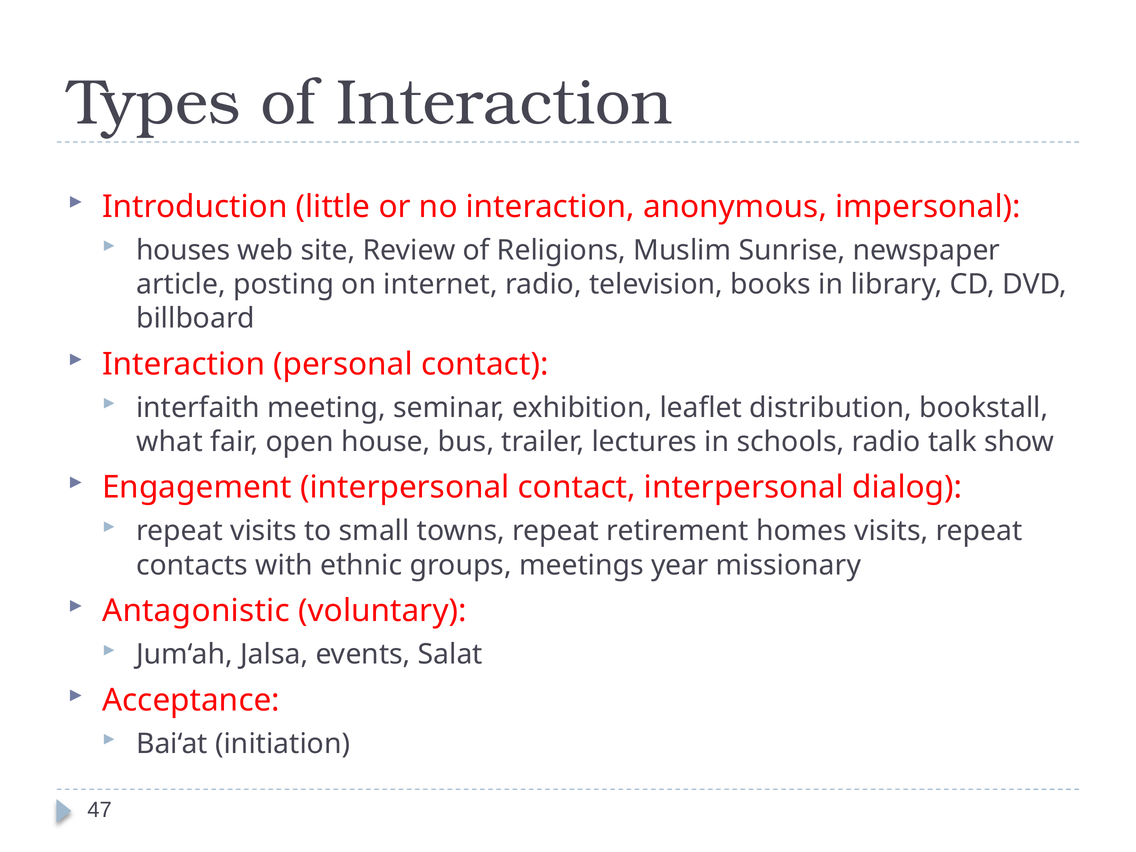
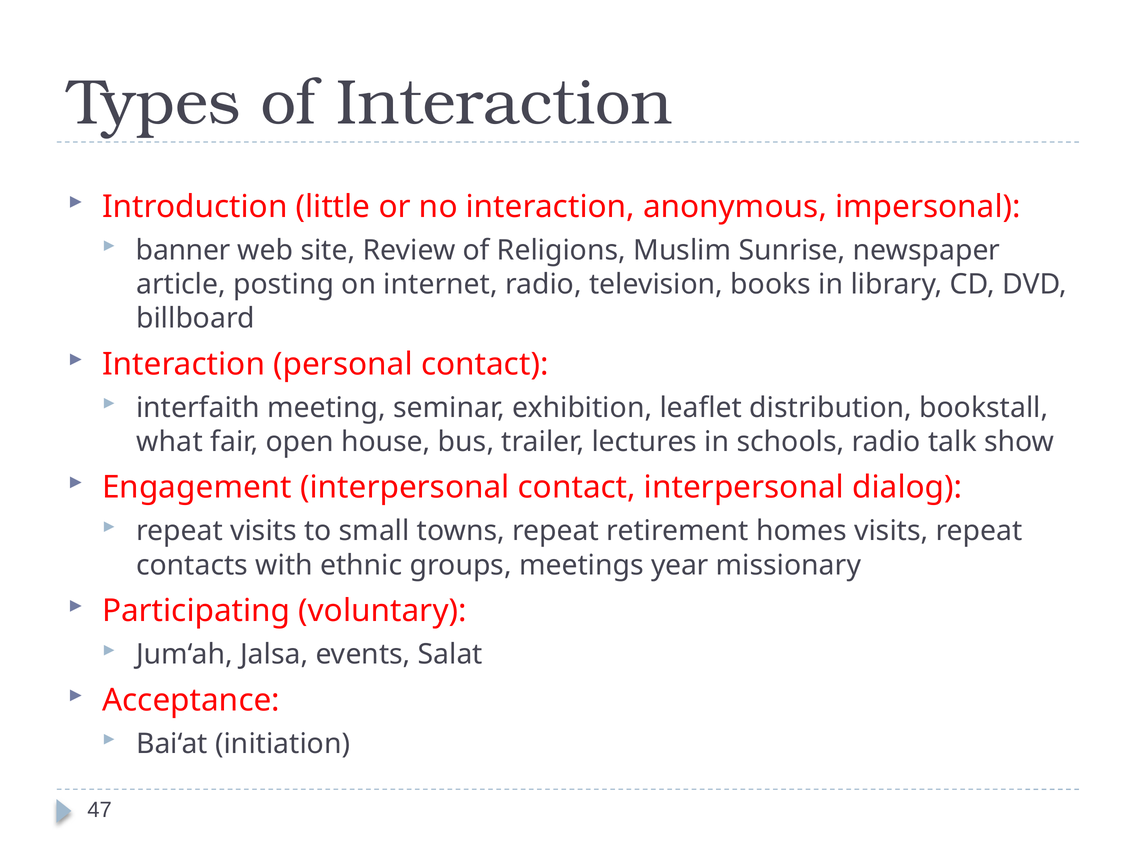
houses: houses -> banner
Antagonistic: Antagonistic -> Participating
